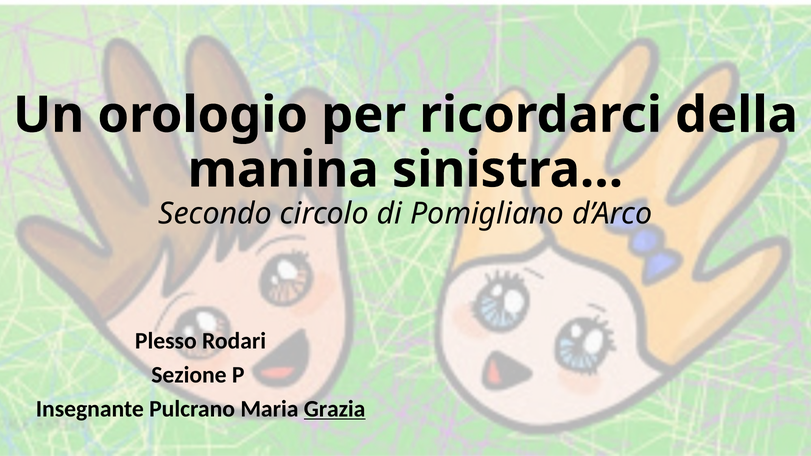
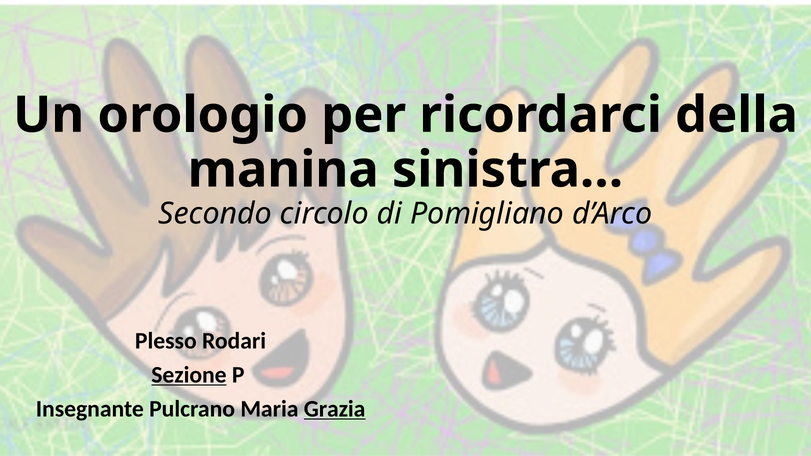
Sezione underline: none -> present
